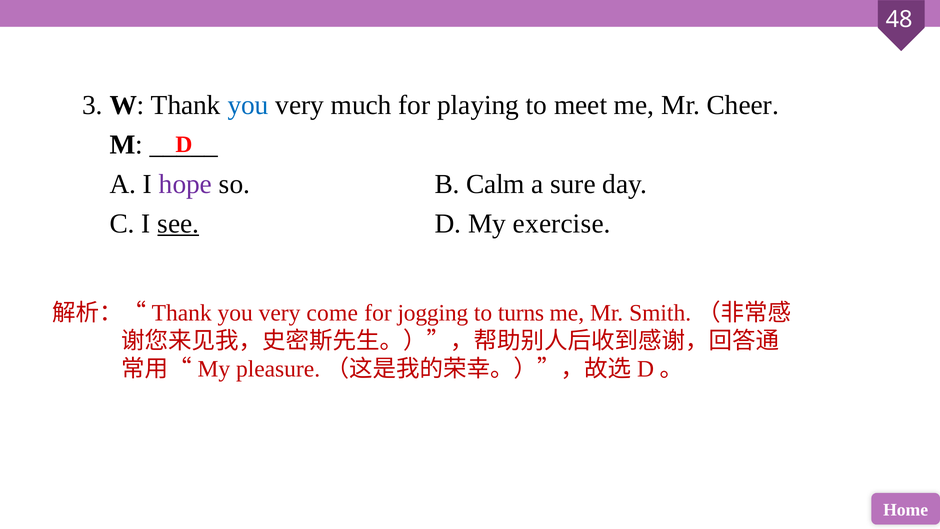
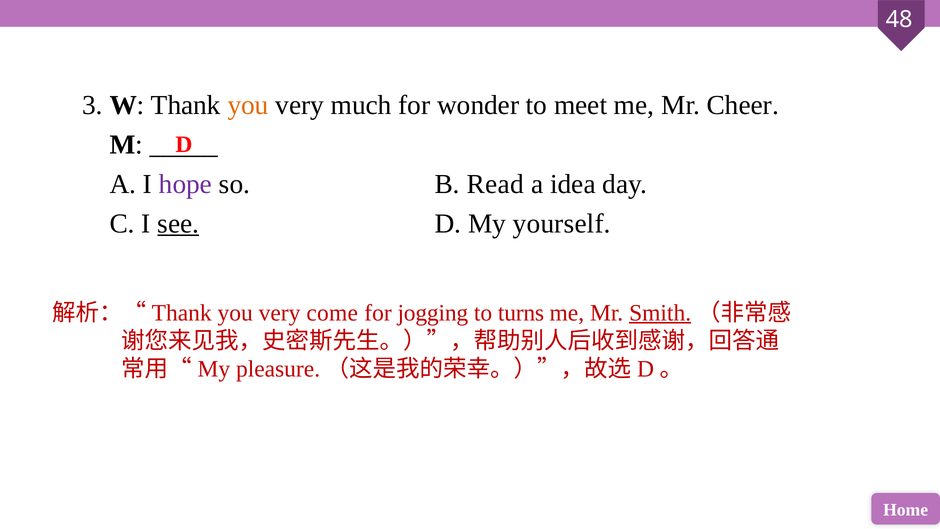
you at (248, 105) colour: blue -> orange
playing: playing -> wonder
Calm: Calm -> Read
sure: sure -> idea
exercise: exercise -> yourself
Smith underline: none -> present
